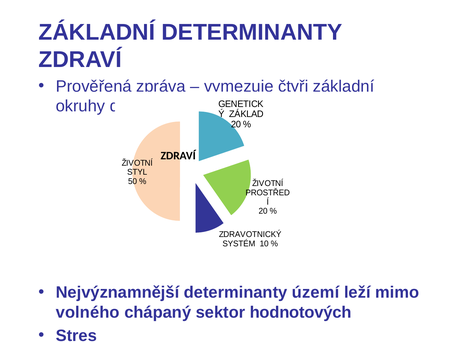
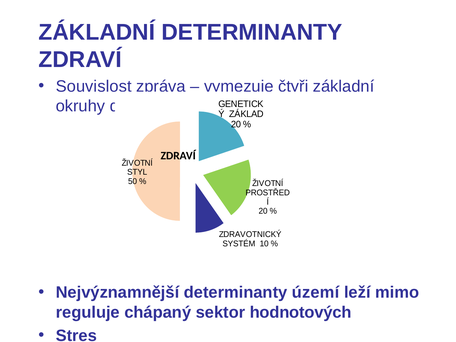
Prověřená: Prověřená -> Souvislost
volného: volného -> reguluje
